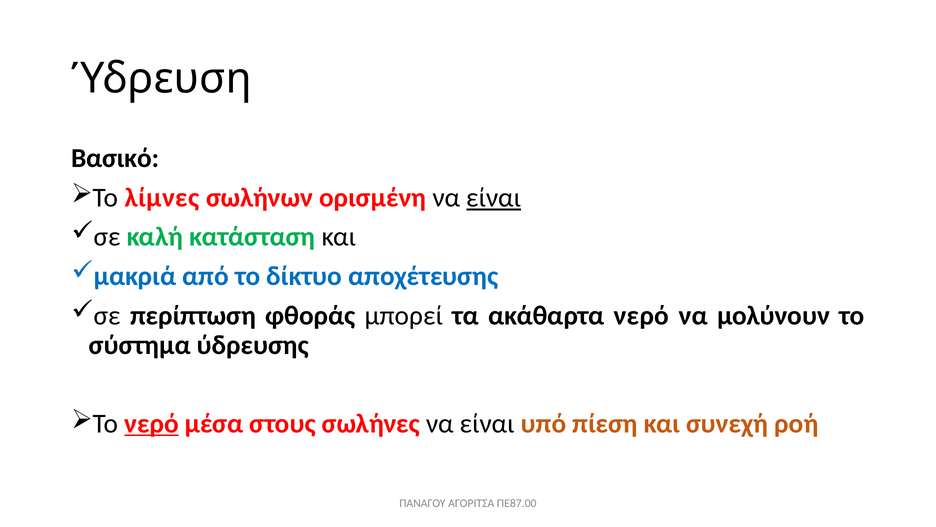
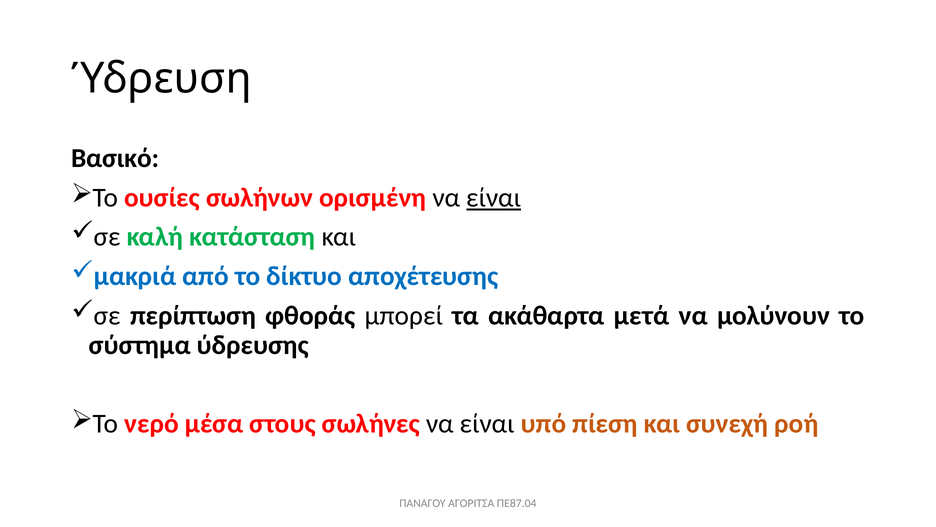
λίμνες: λίμνες -> ουσίες
ακάθαρτα νερό: νερό -> μετά
νερό at (152, 423) underline: present -> none
ΠΕ87.00: ΠΕ87.00 -> ΠΕ87.04
